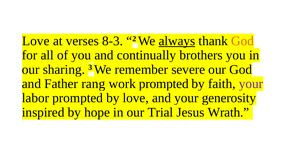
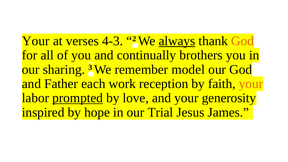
Love at (36, 41): Love -> Your
8-3: 8-3 -> 4-3
severe: severe -> model
rang: rang -> each
work prompted: prompted -> reception
your at (251, 84) colour: purple -> orange
prompted at (78, 98) underline: none -> present
Wrath: Wrath -> James
